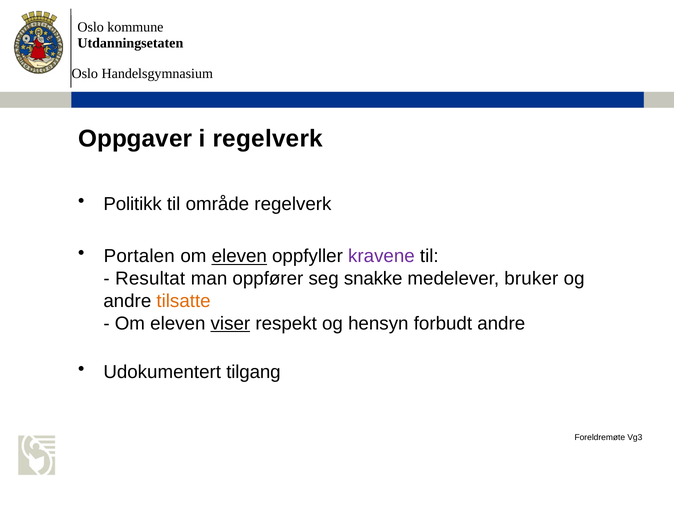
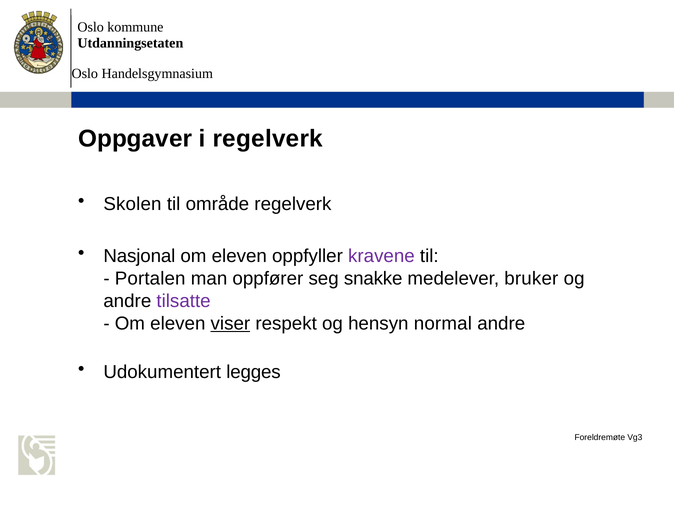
Politikk: Politikk -> Skolen
Portalen: Portalen -> Nasjonal
eleven at (239, 257) underline: present -> none
Resultat: Resultat -> Portalen
tilsatte colour: orange -> purple
forbudt: forbudt -> normal
tilgang: tilgang -> legges
